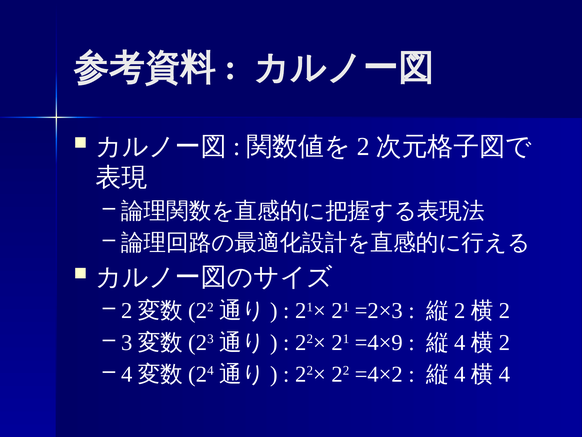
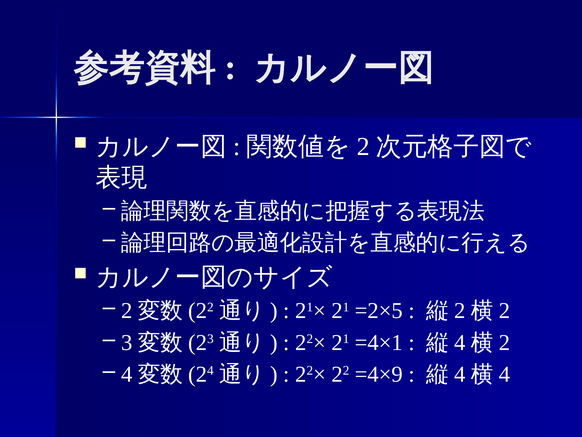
=2×3: =2×3 -> =2×5
=4×9: =4×9 -> =4×1
=4×2: =4×2 -> =4×9
